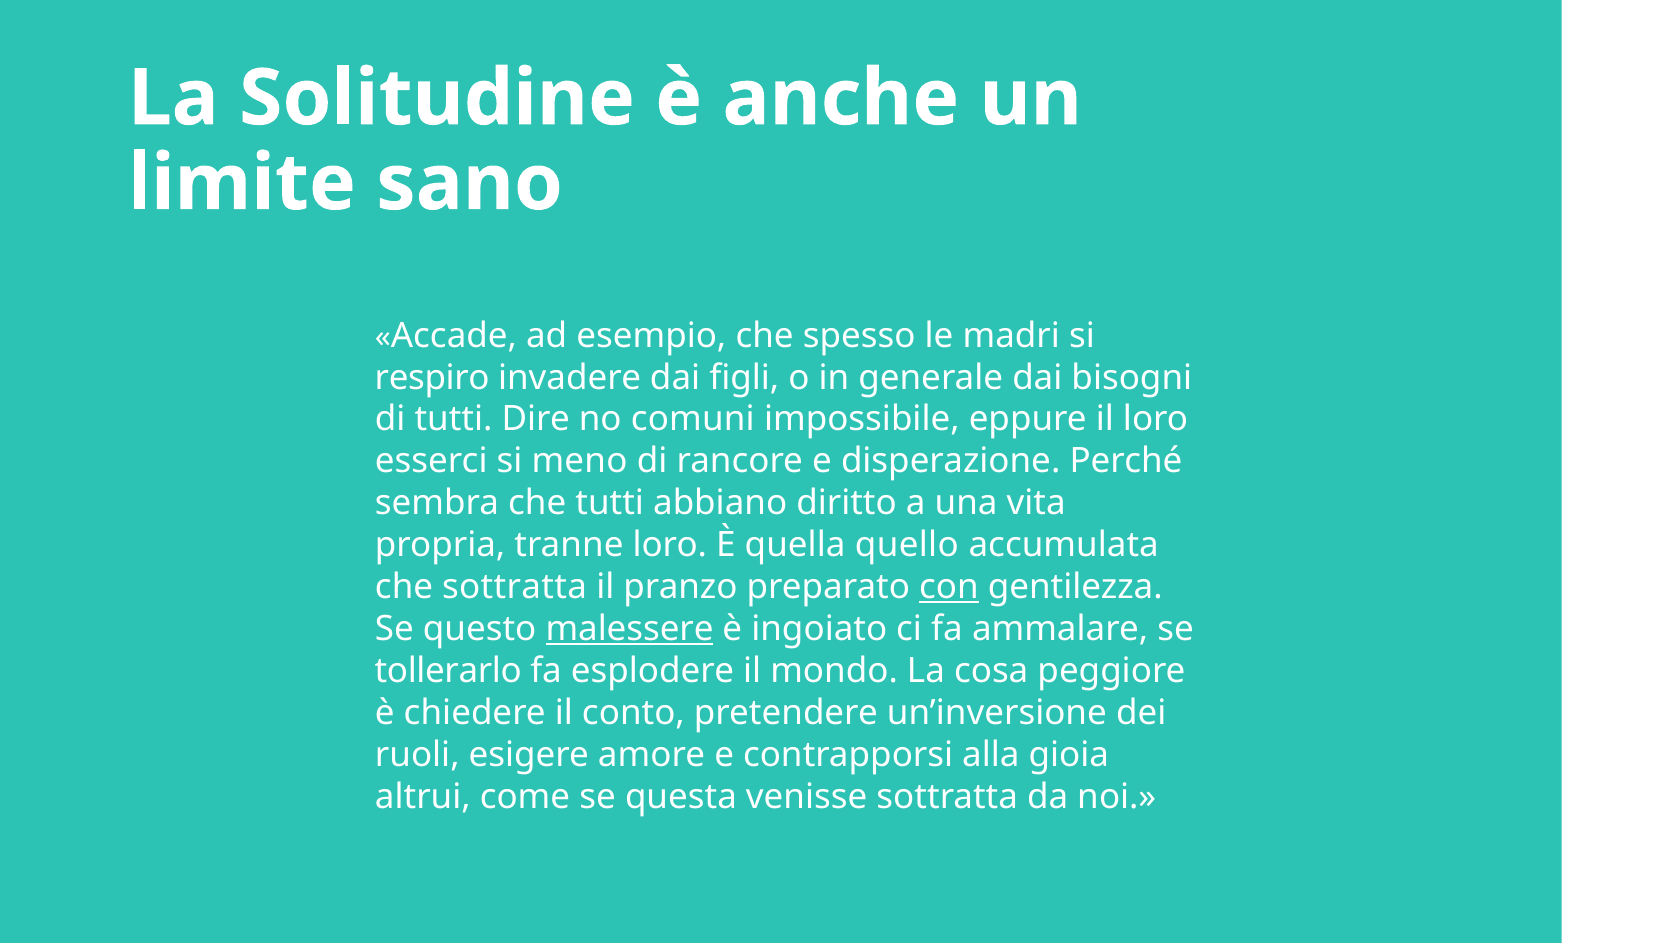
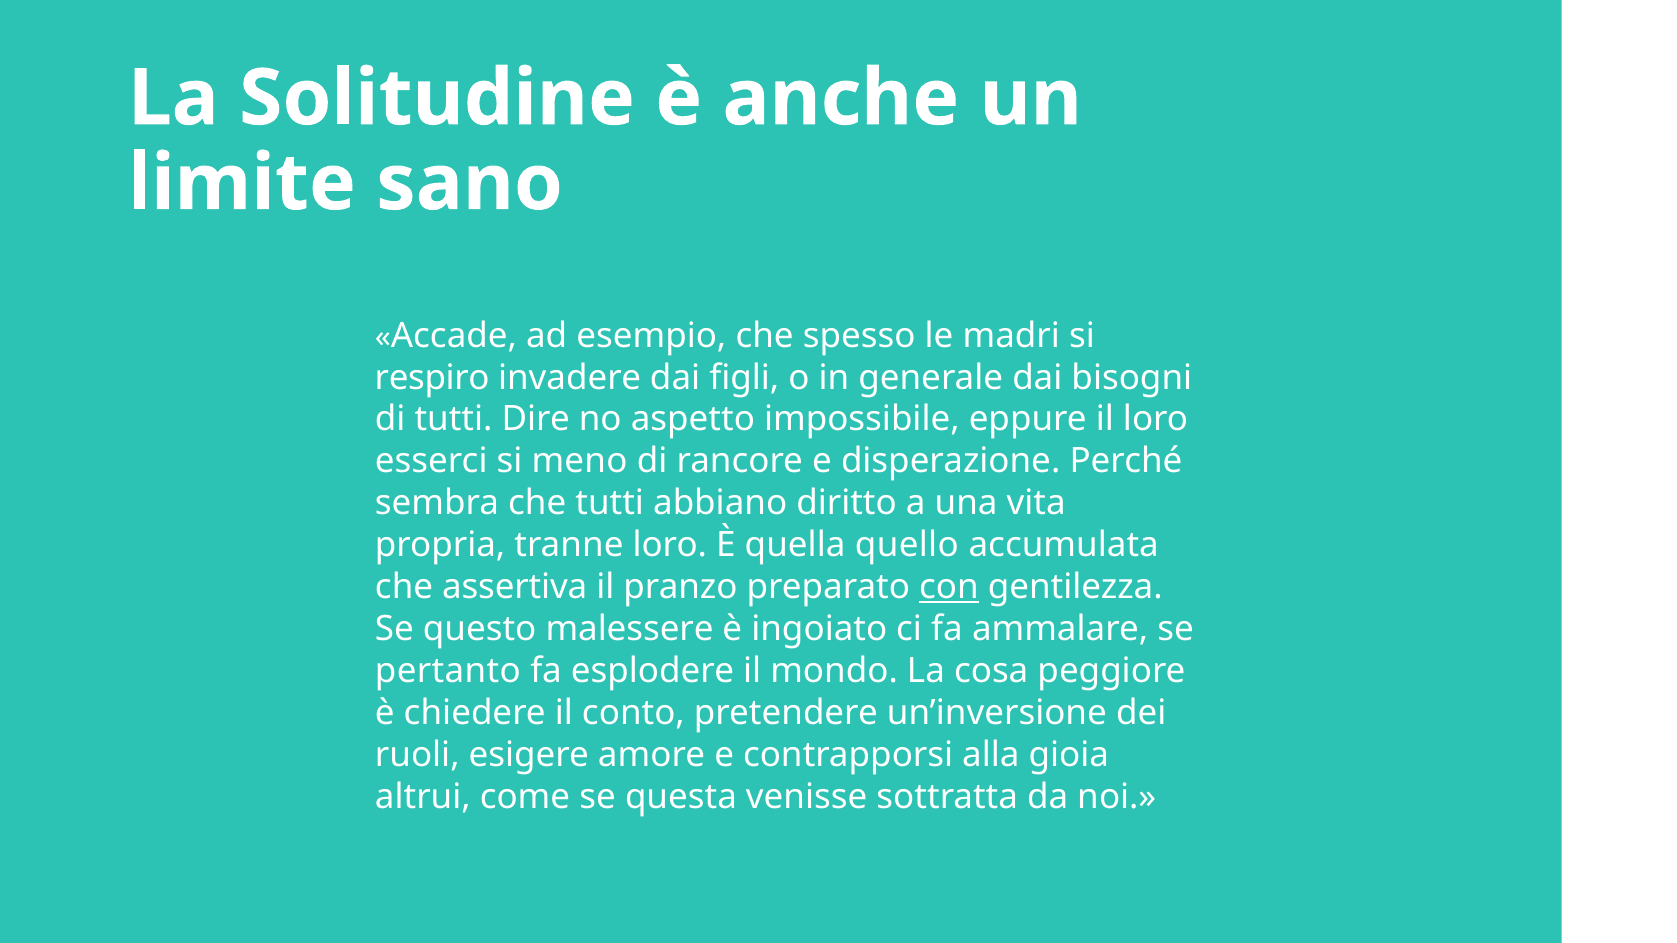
comuni: comuni -> aspetto
che sottratta: sottratta -> assertiva
malessere underline: present -> none
tollerarlo: tollerarlo -> pertanto
